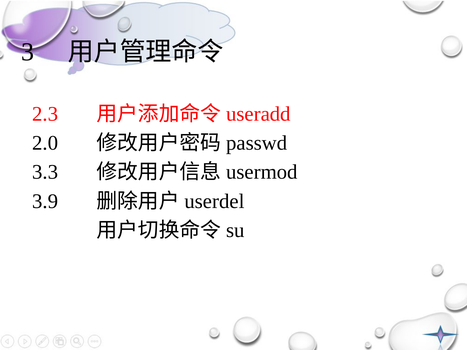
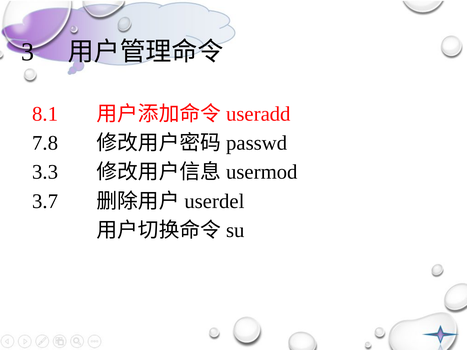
2.3: 2.3 -> 8.1
2.0: 2.0 -> 7.8
3.9: 3.9 -> 3.7
